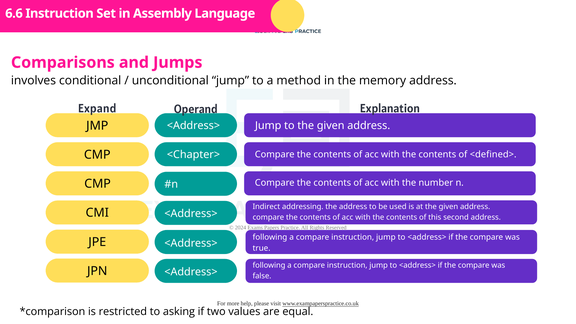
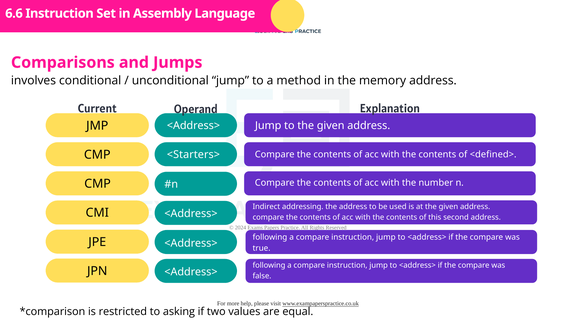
Expand: Expand -> Current
<Chapter>: <Chapter> -> <Starters>
